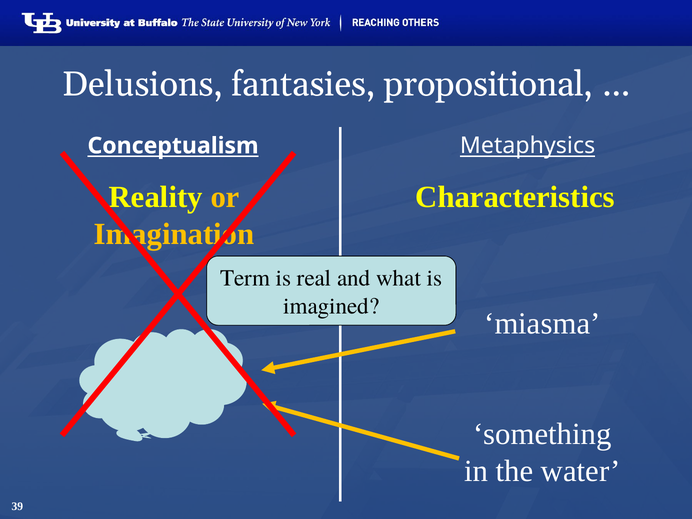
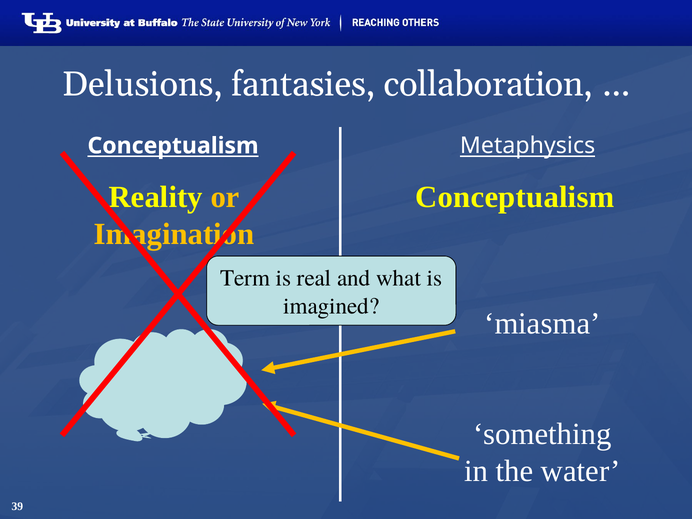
propositional: propositional -> collaboration
Characteristics at (515, 197): Characteristics -> Conceptualism
